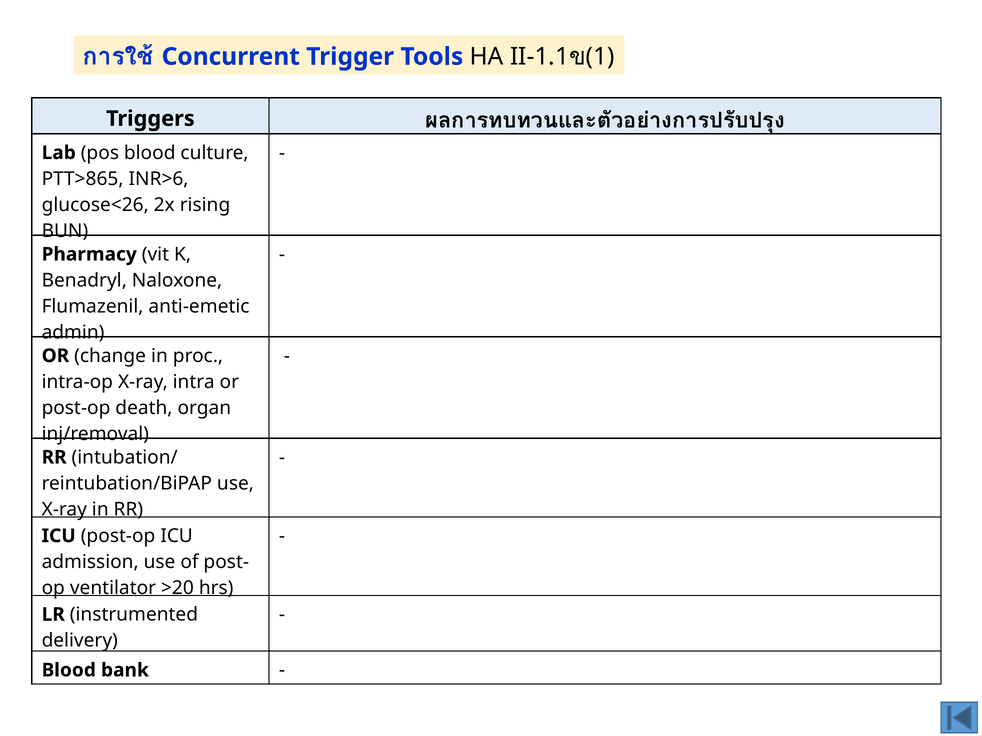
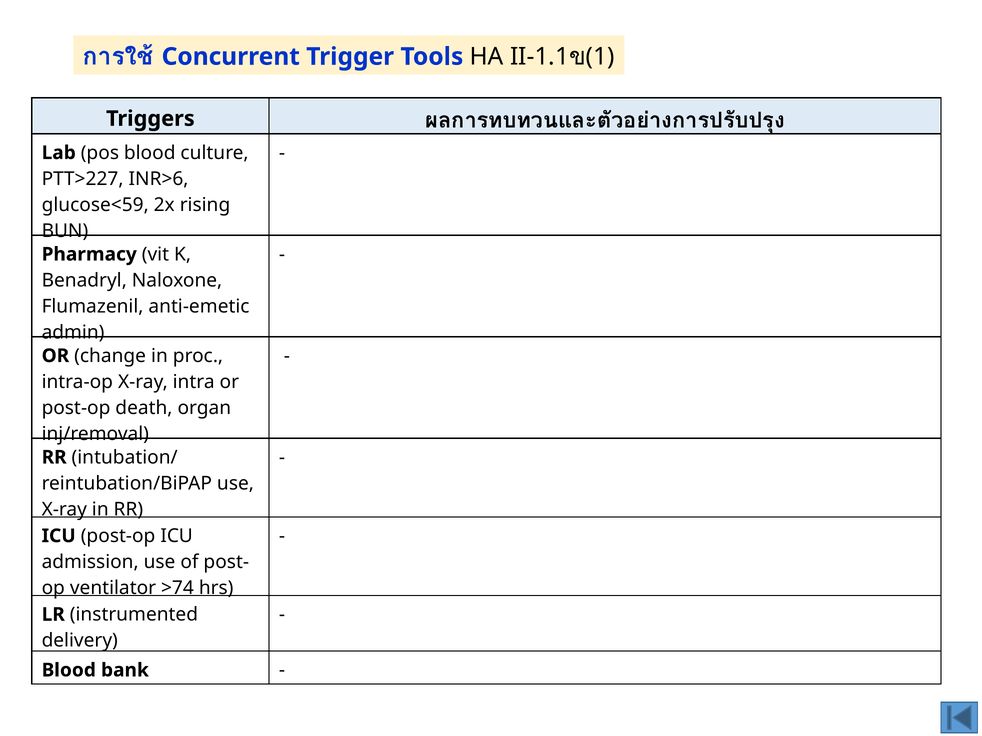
PTT>865: PTT>865 -> PTT>227
glucose<26: glucose<26 -> glucose<59
>20: >20 -> >74
